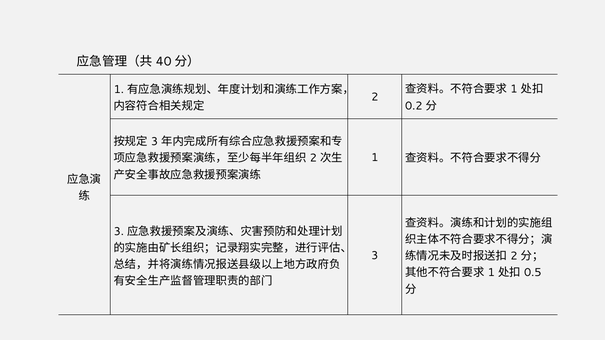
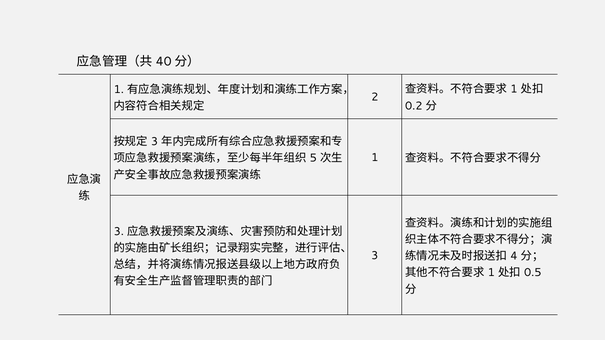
2 at (313, 158): 2 -> 5
2 at (514, 256): 2 -> 4
